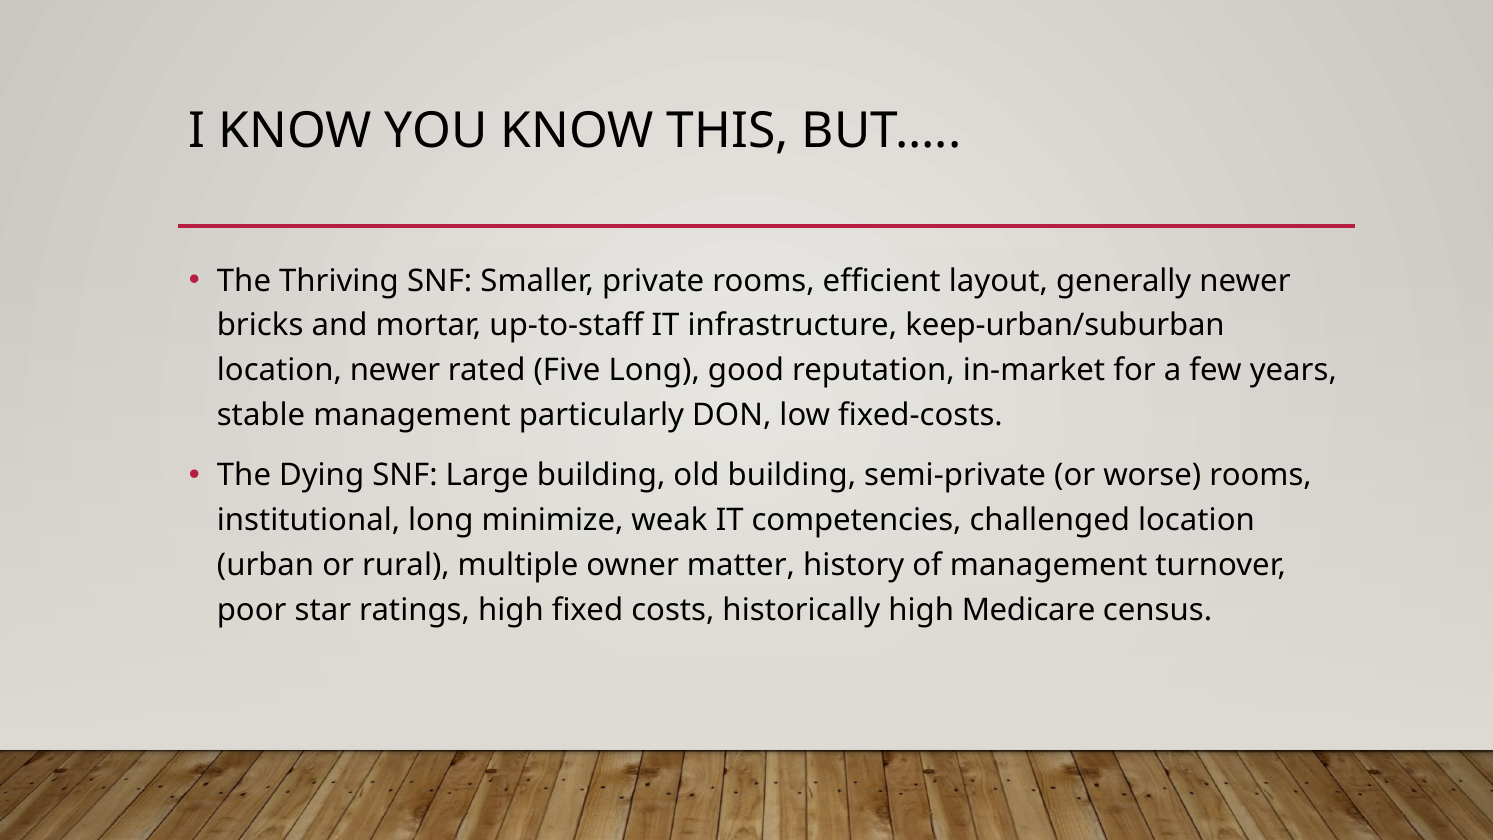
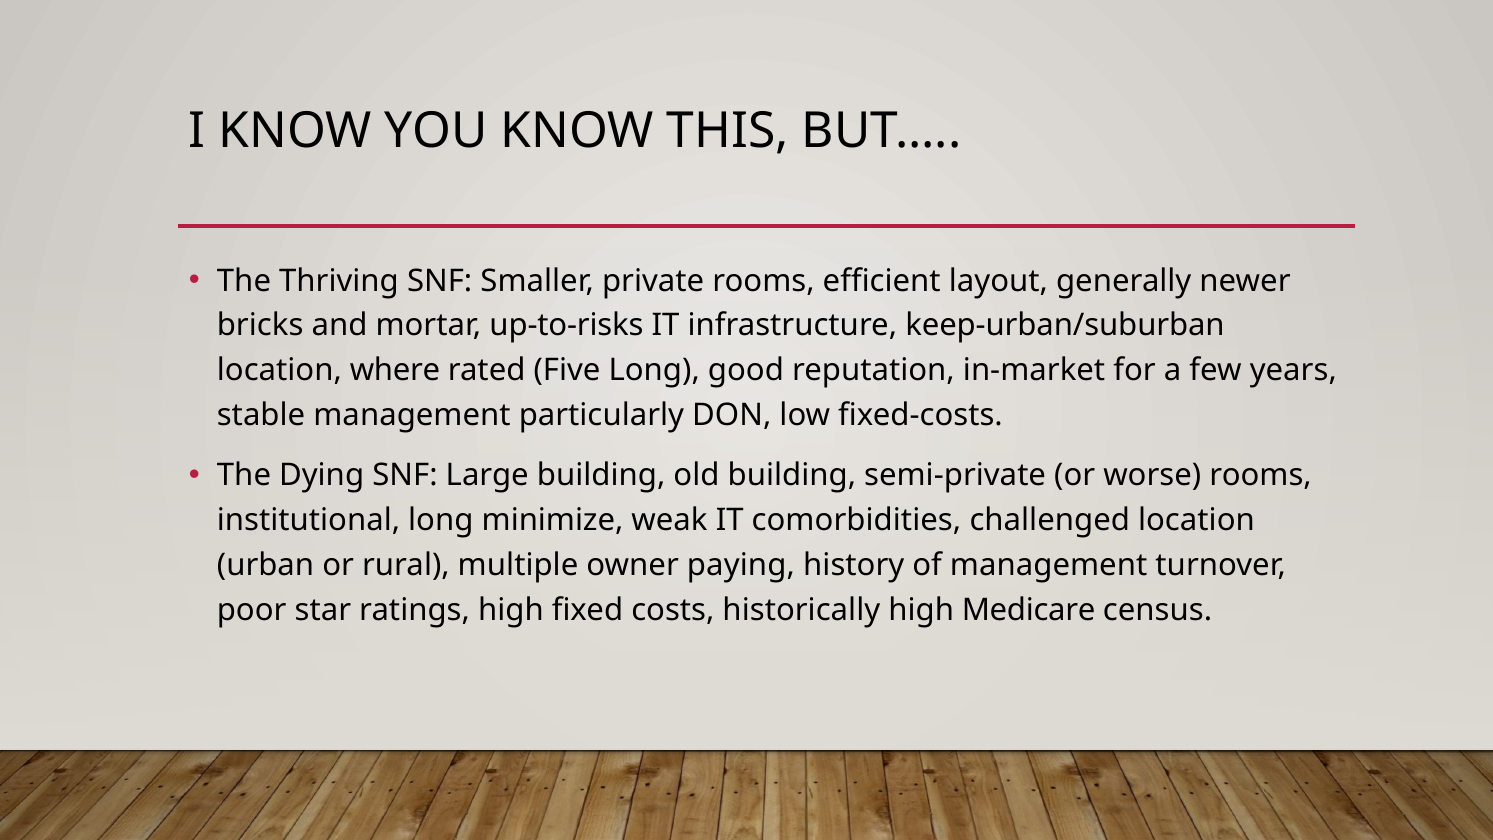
up-to-staff: up-to-staff -> up-to-risks
location newer: newer -> where
competencies: competencies -> comorbidities
matter: matter -> paying
